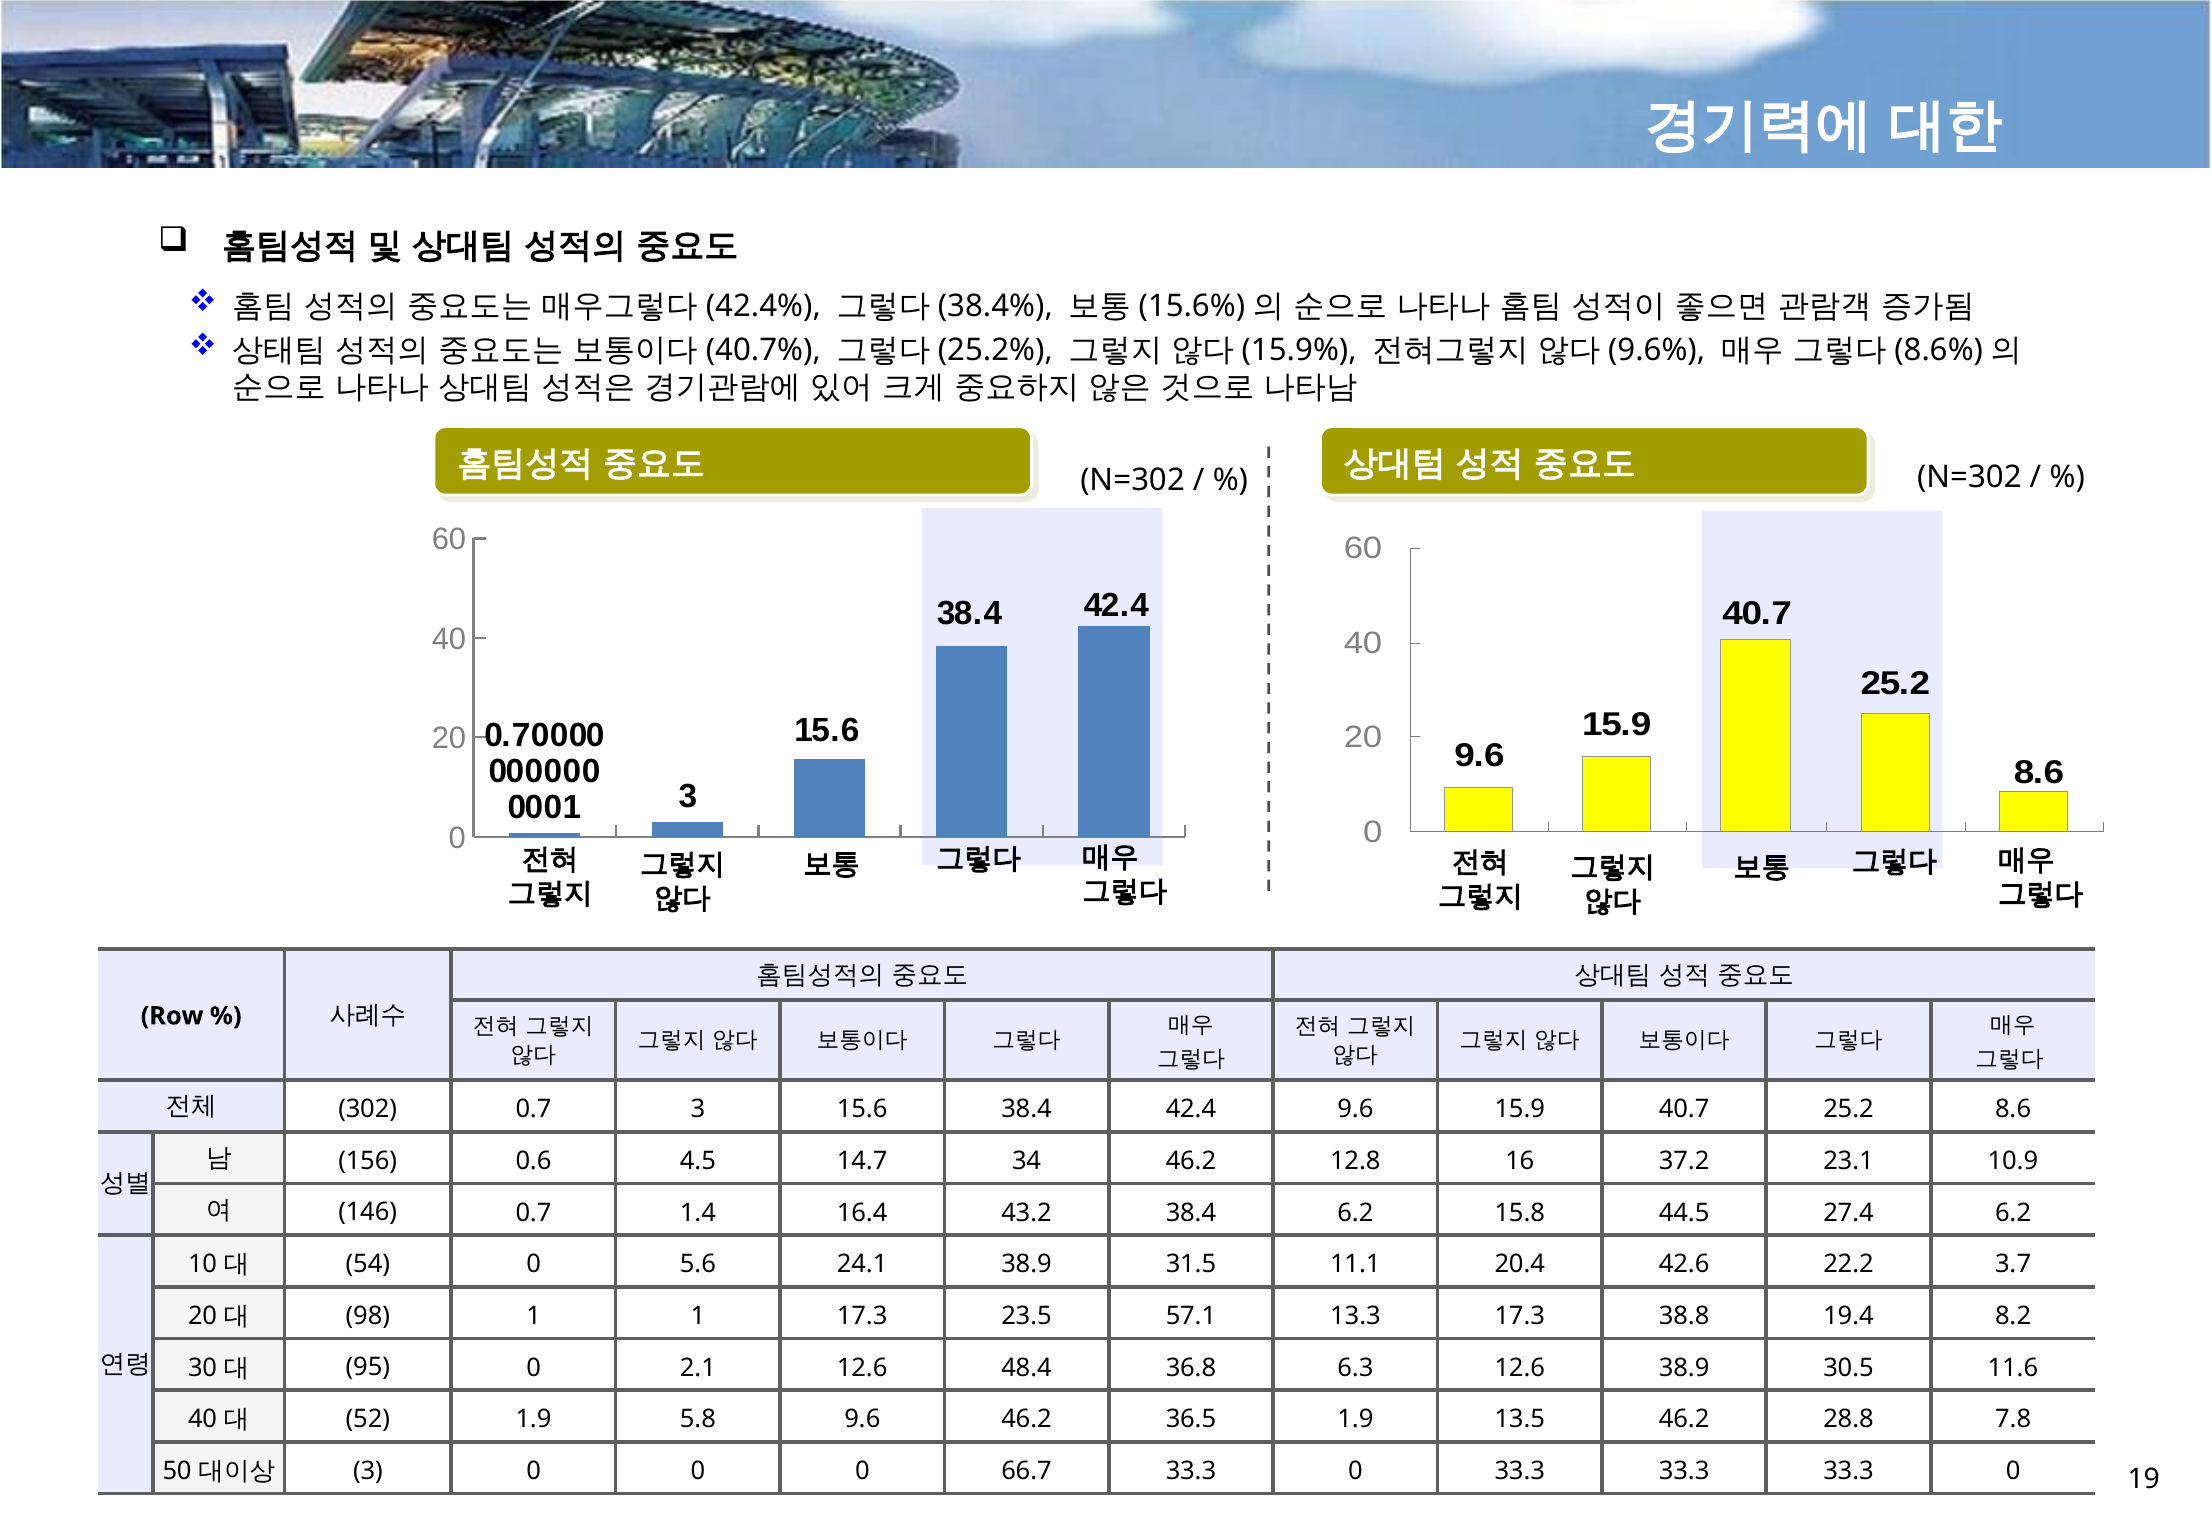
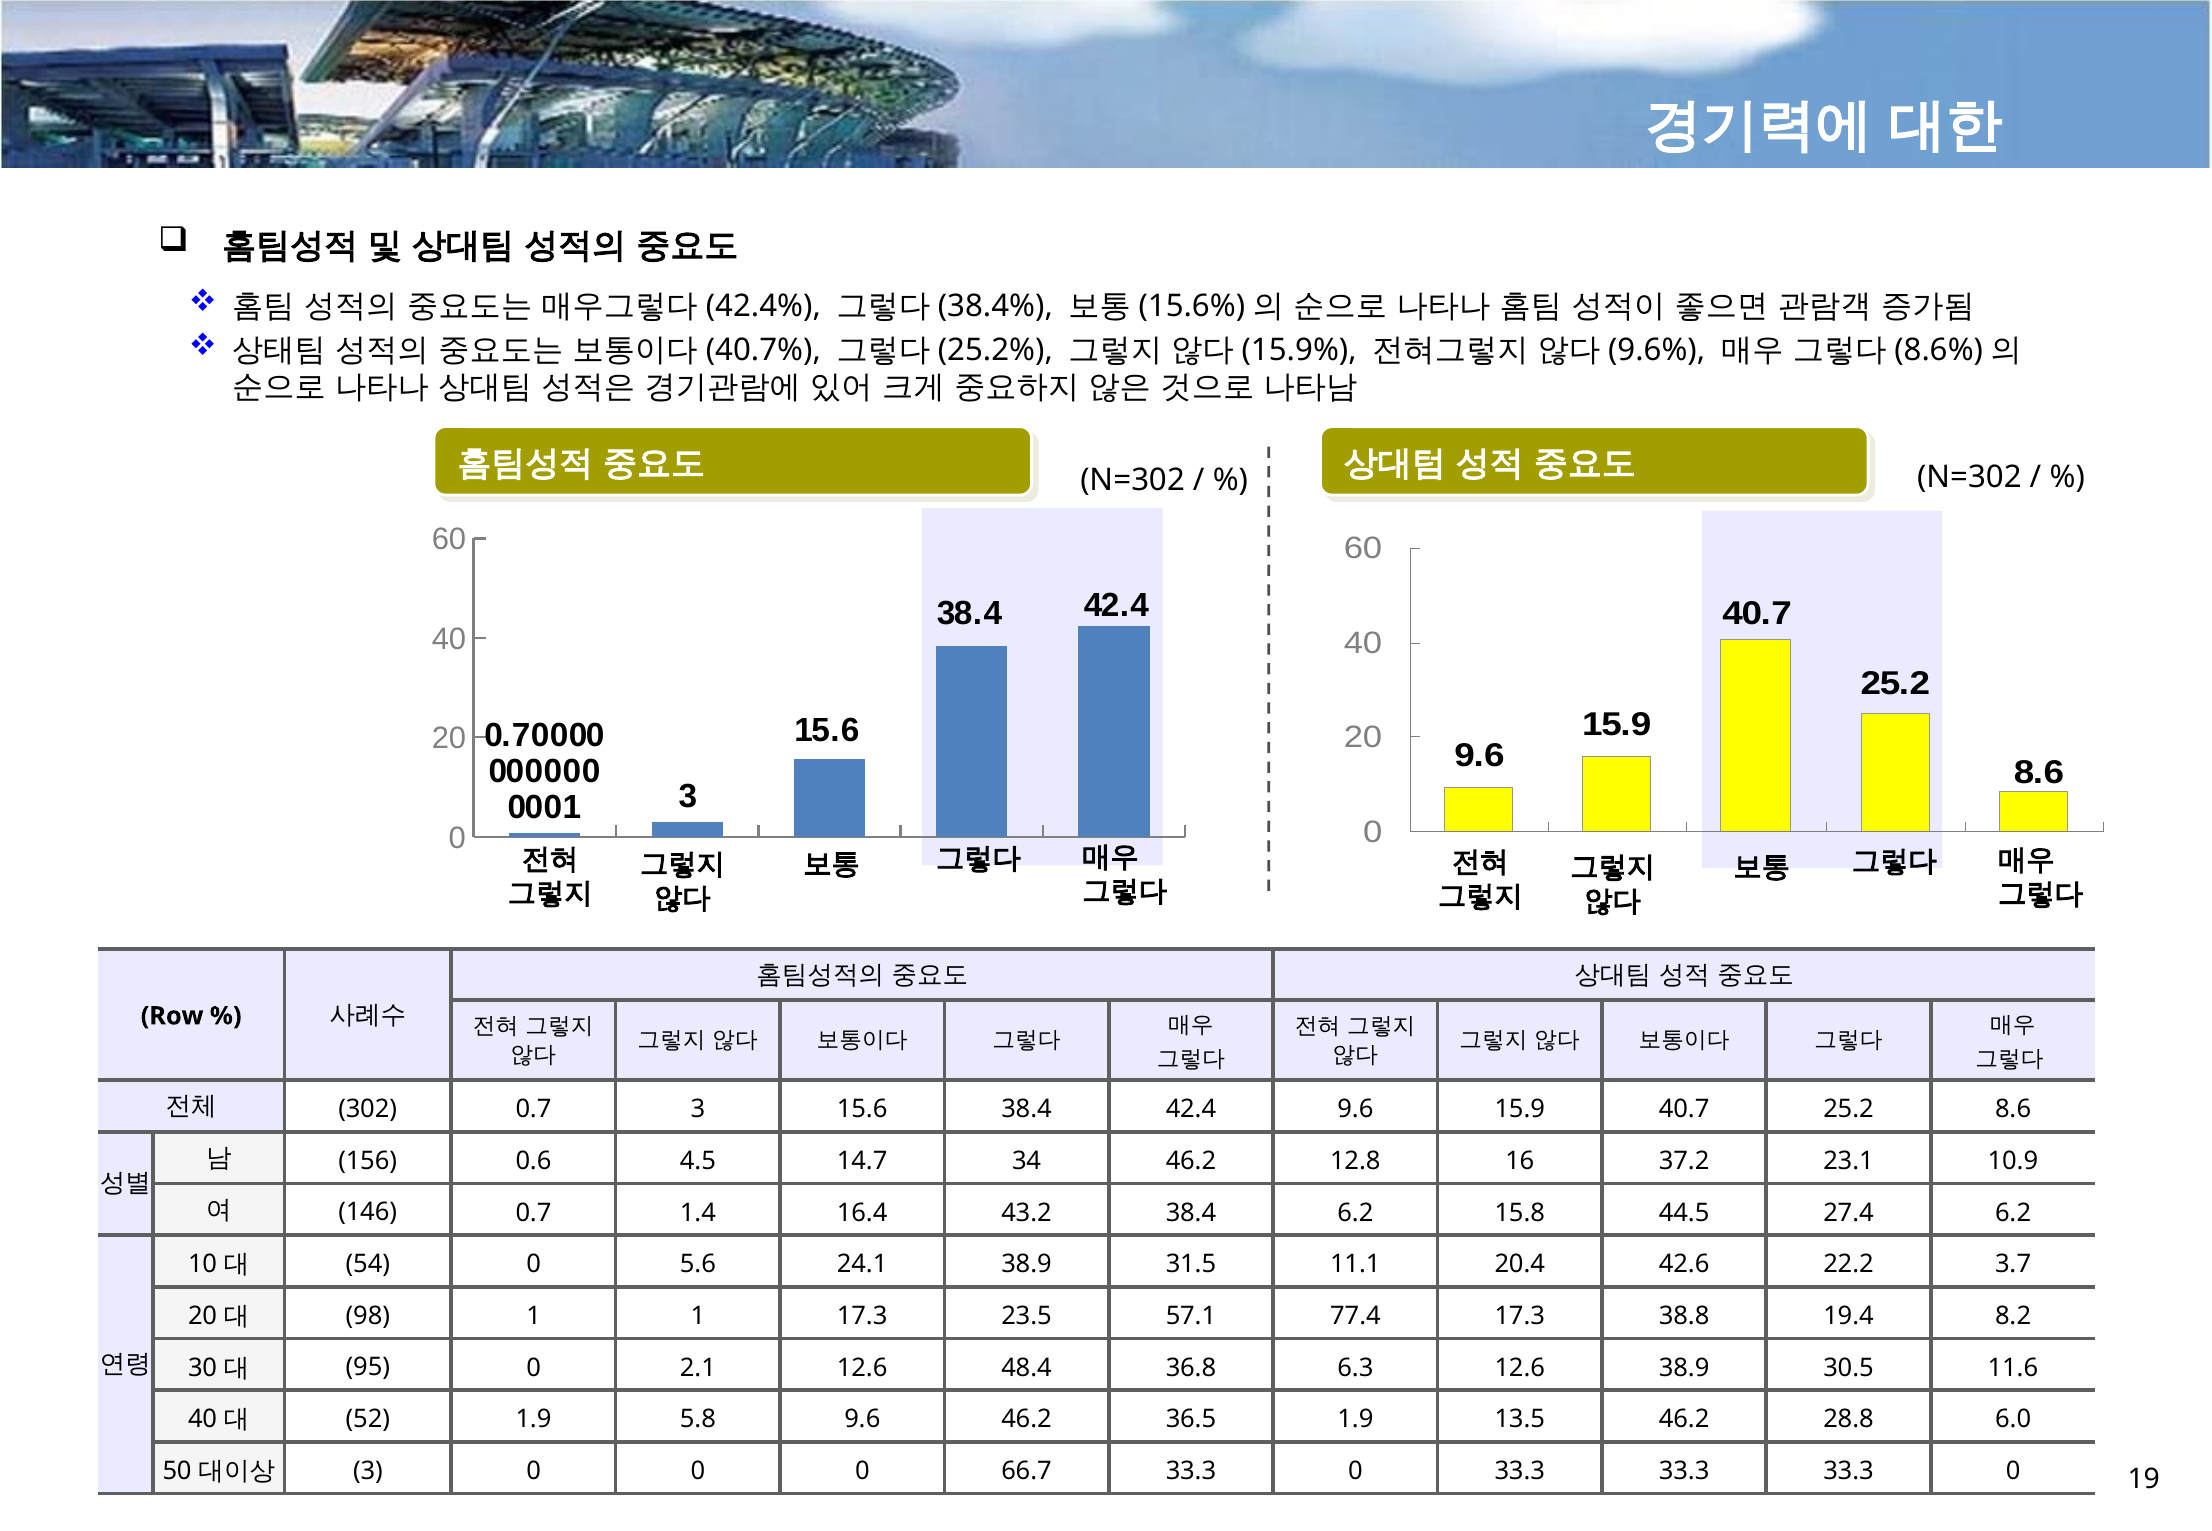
13.3: 13.3 -> 77.4
7.8: 7.8 -> 6.0
